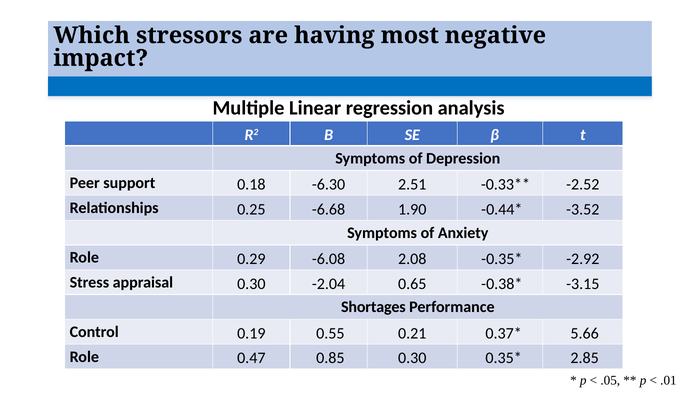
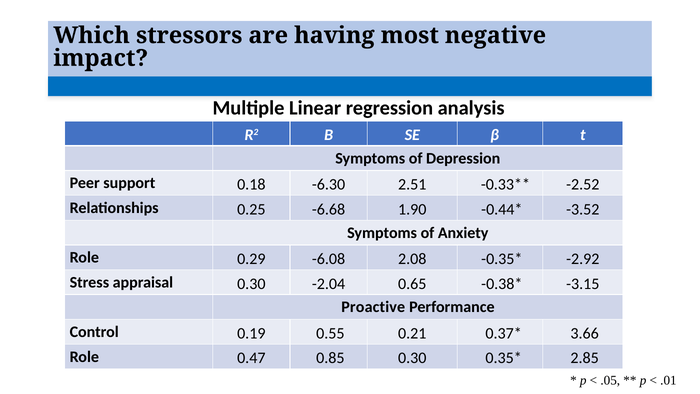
Shortages: Shortages -> Proactive
5.66: 5.66 -> 3.66
